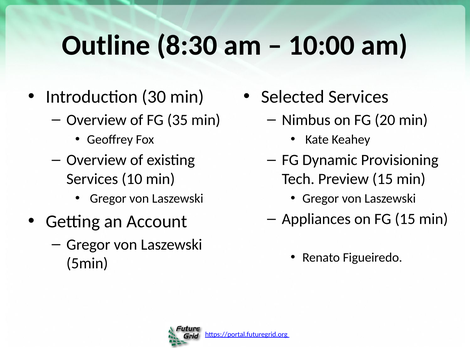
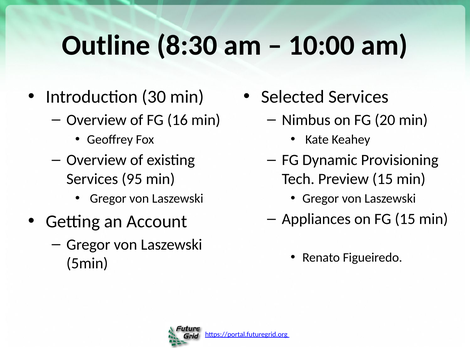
35: 35 -> 16
10: 10 -> 95
